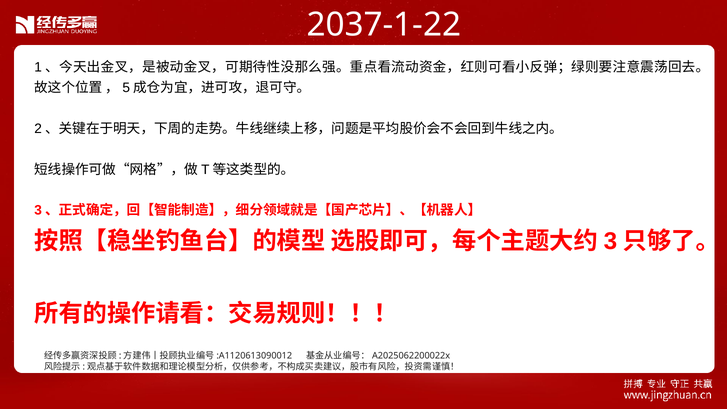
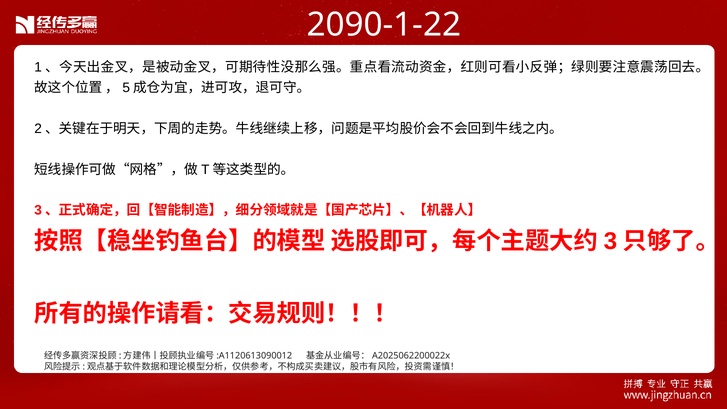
2037-1-22: 2037-1-22 -> 2090-1-22
